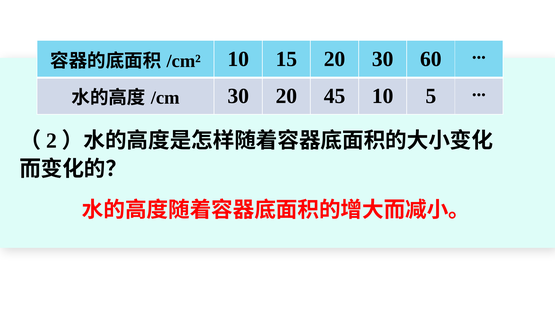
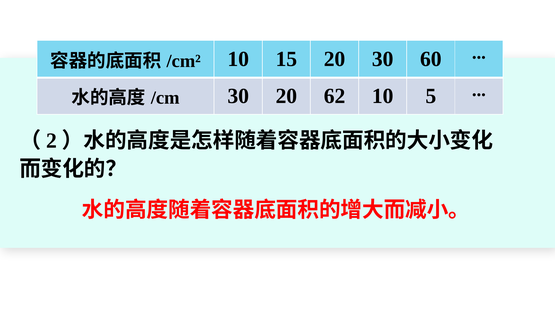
45: 45 -> 62
